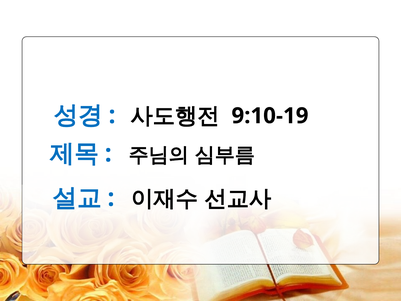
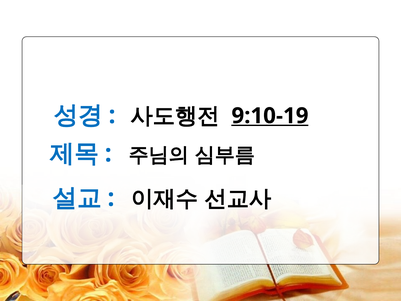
9:10-19 underline: none -> present
